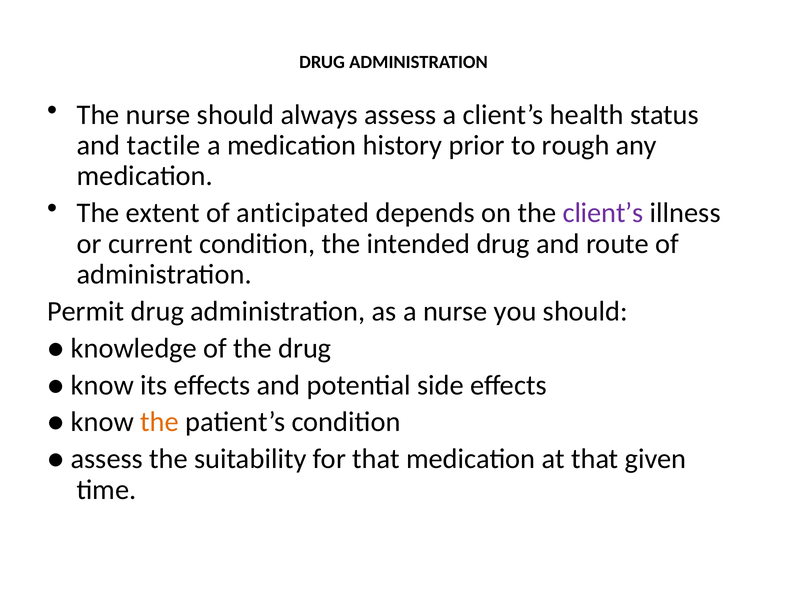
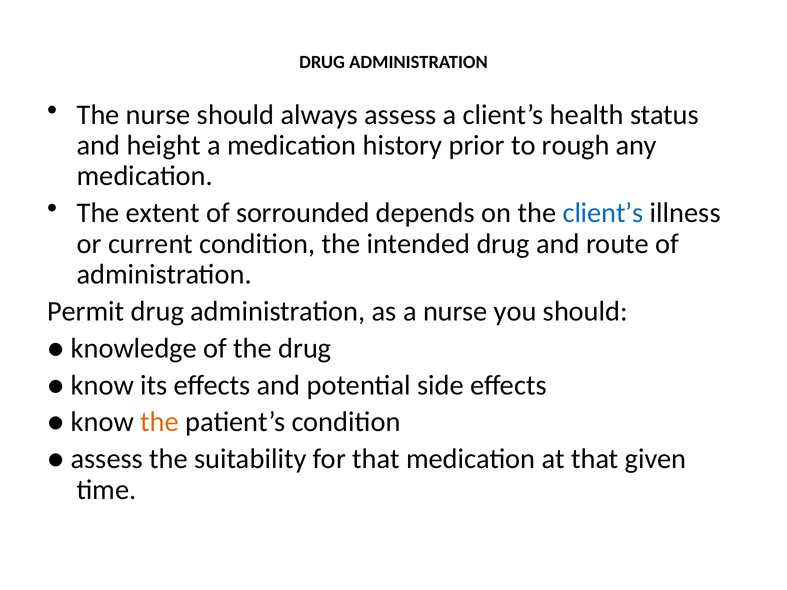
tactile: tactile -> height
anticipated: anticipated -> sorrounded
client’s at (603, 213) colour: purple -> blue
